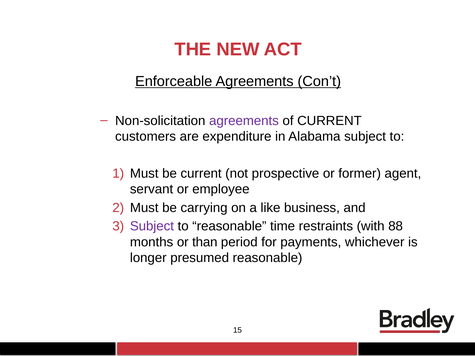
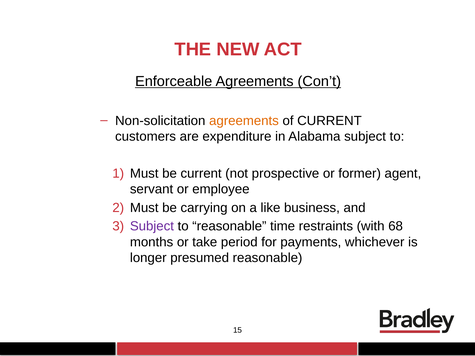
agreements at (244, 121) colour: purple -> orange
88: 88 -> 68
than: than -> take
